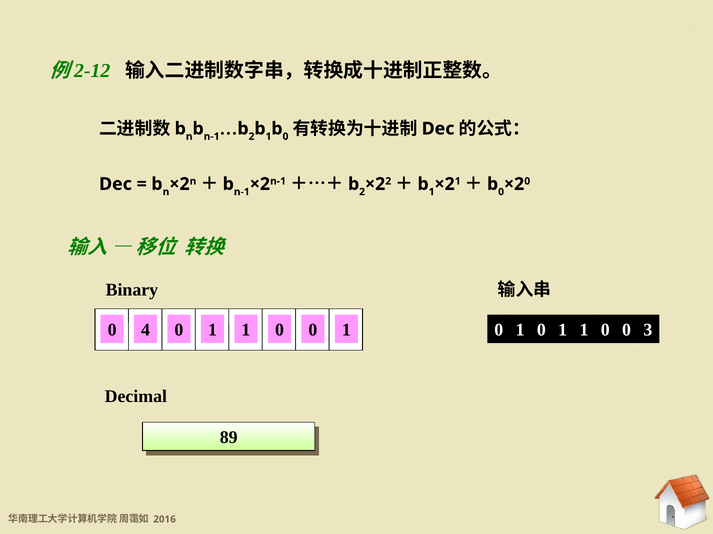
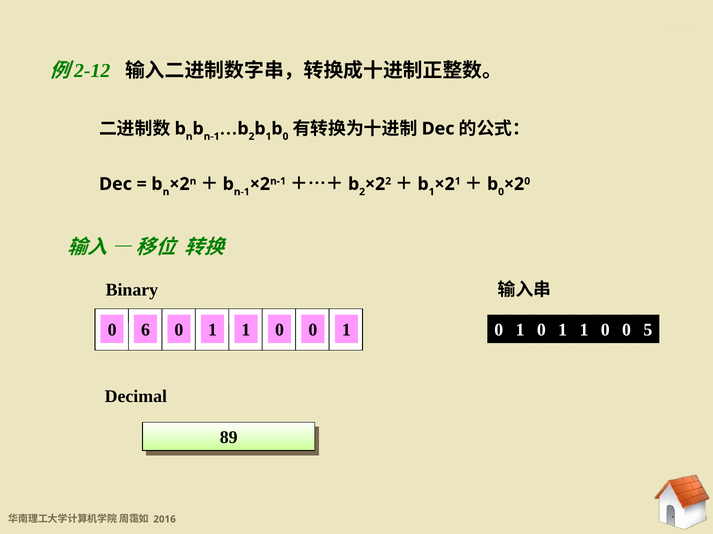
4: 4 -> 6
3: 3 -> 5
